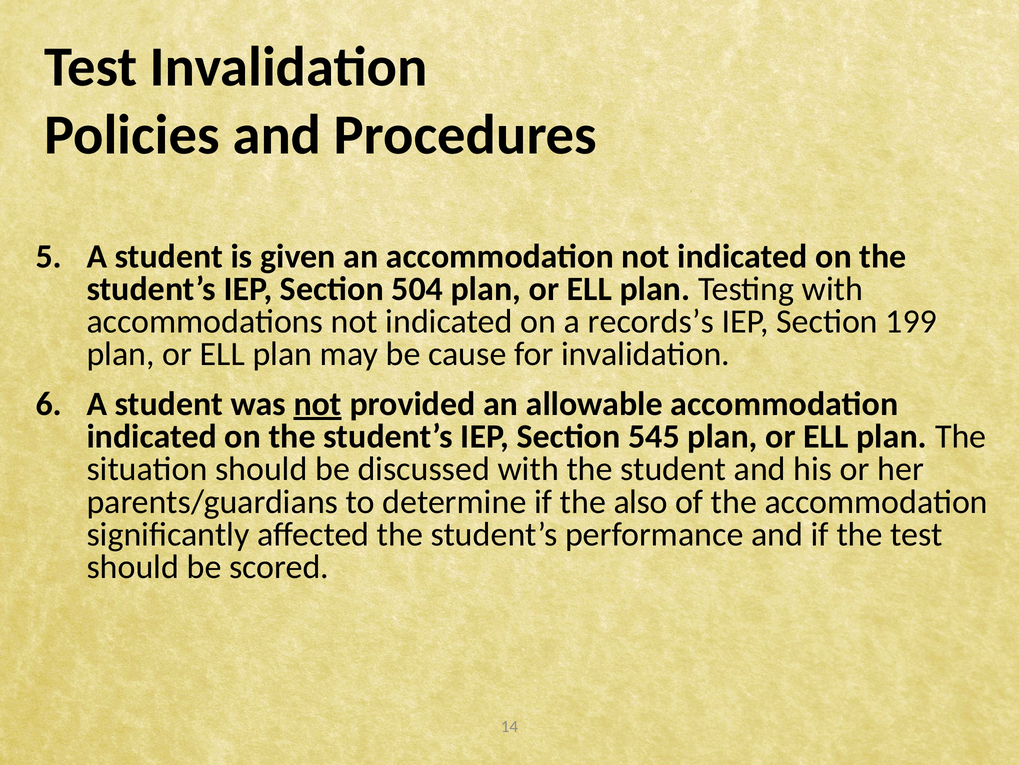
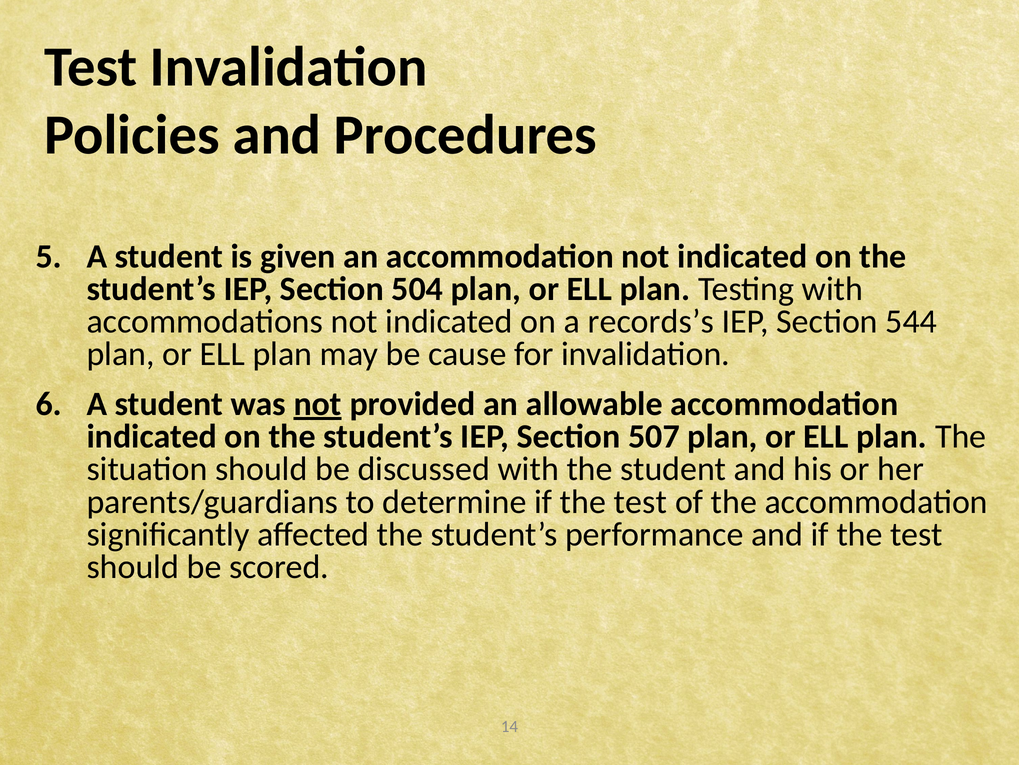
199: 199 -> 544
545: 545 -> 507
determine if the also: also -> test
